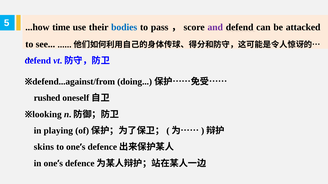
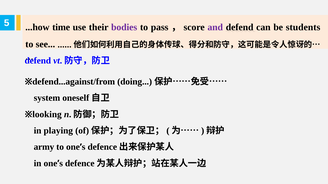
bodies colour: blue -> purple
attacked: attacked -> students
rushed: rushed -> system
skins: skins -> army
